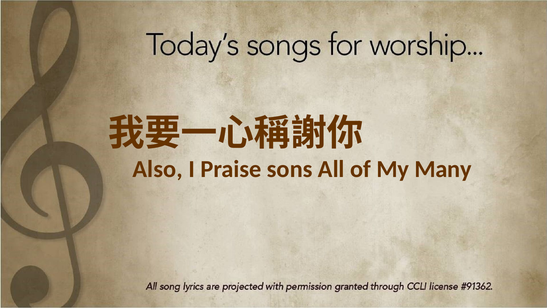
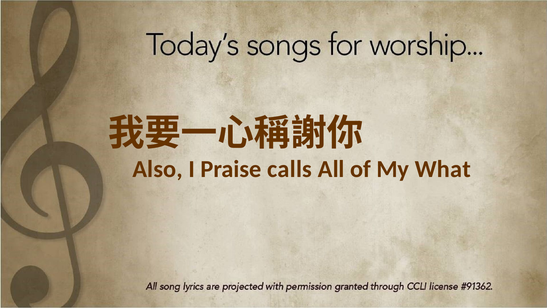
sons: sons -> calls
Many: Many -> What
